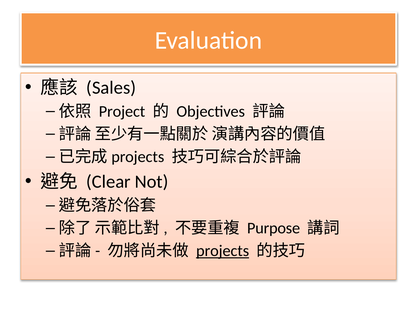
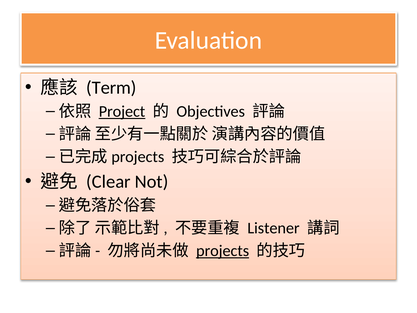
Sales: Sales -> Term
Project underline: none -> present
Purpose: Purpose -> Listener
